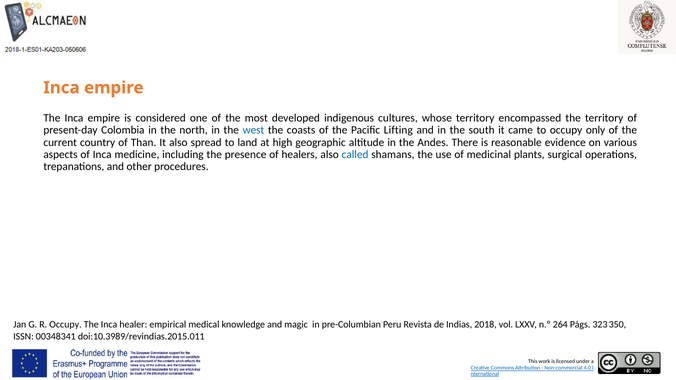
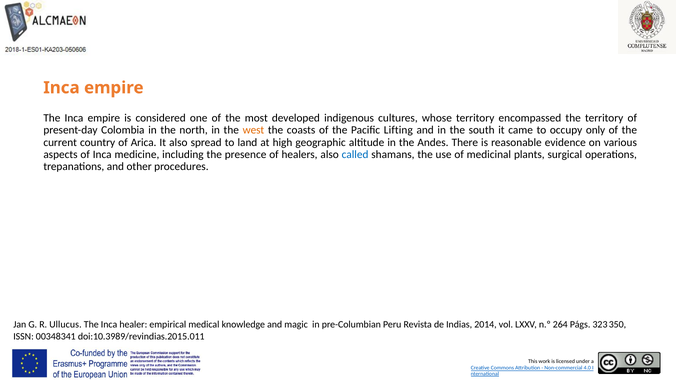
west colour: blue -> orange
Than: Than -> Arica
R Occupy: Occupy -> Ullucus
2018: 2018 -> 2014
